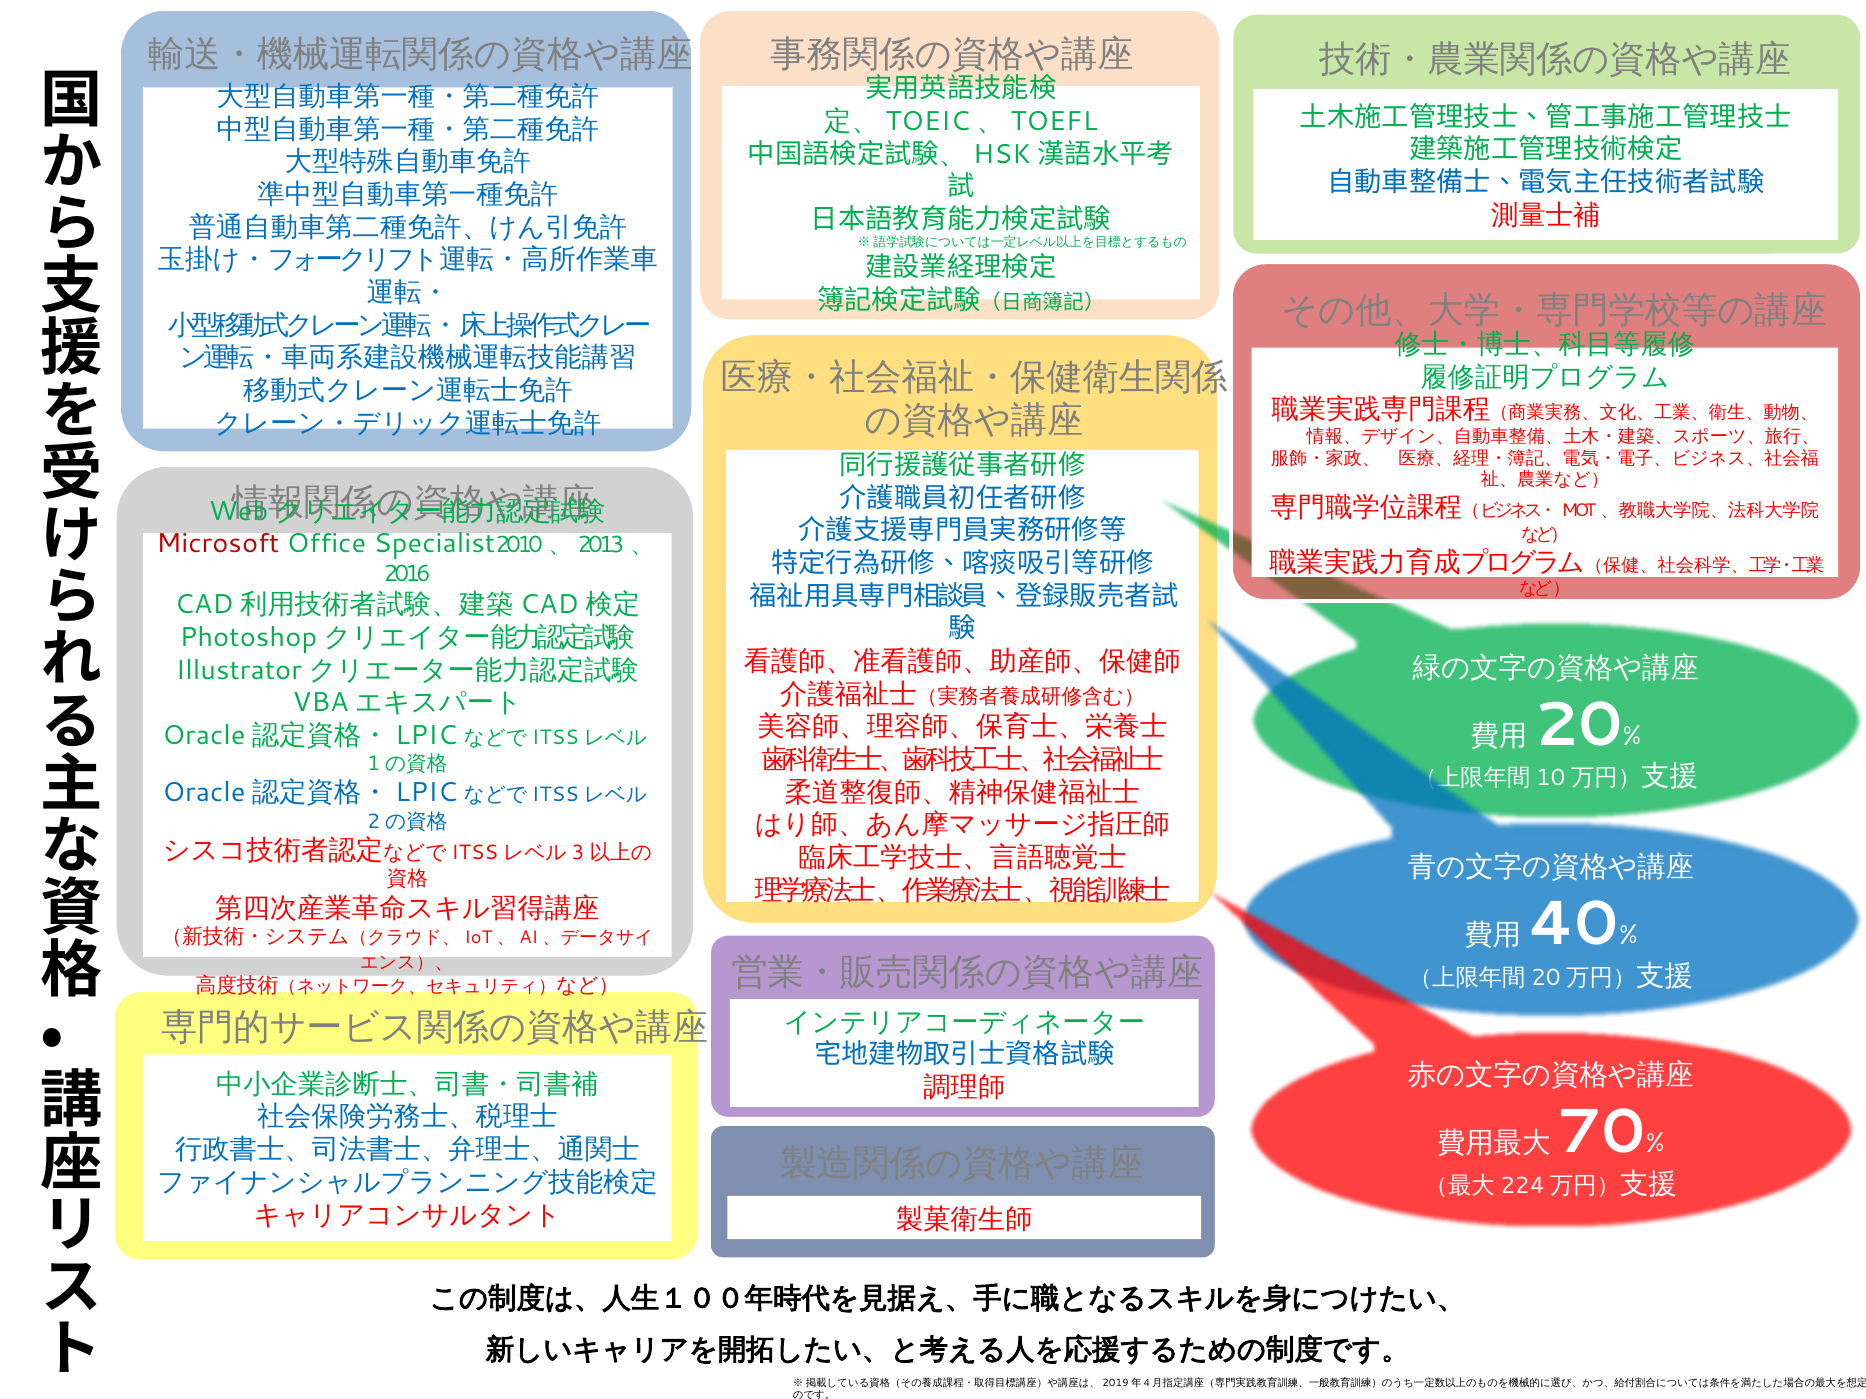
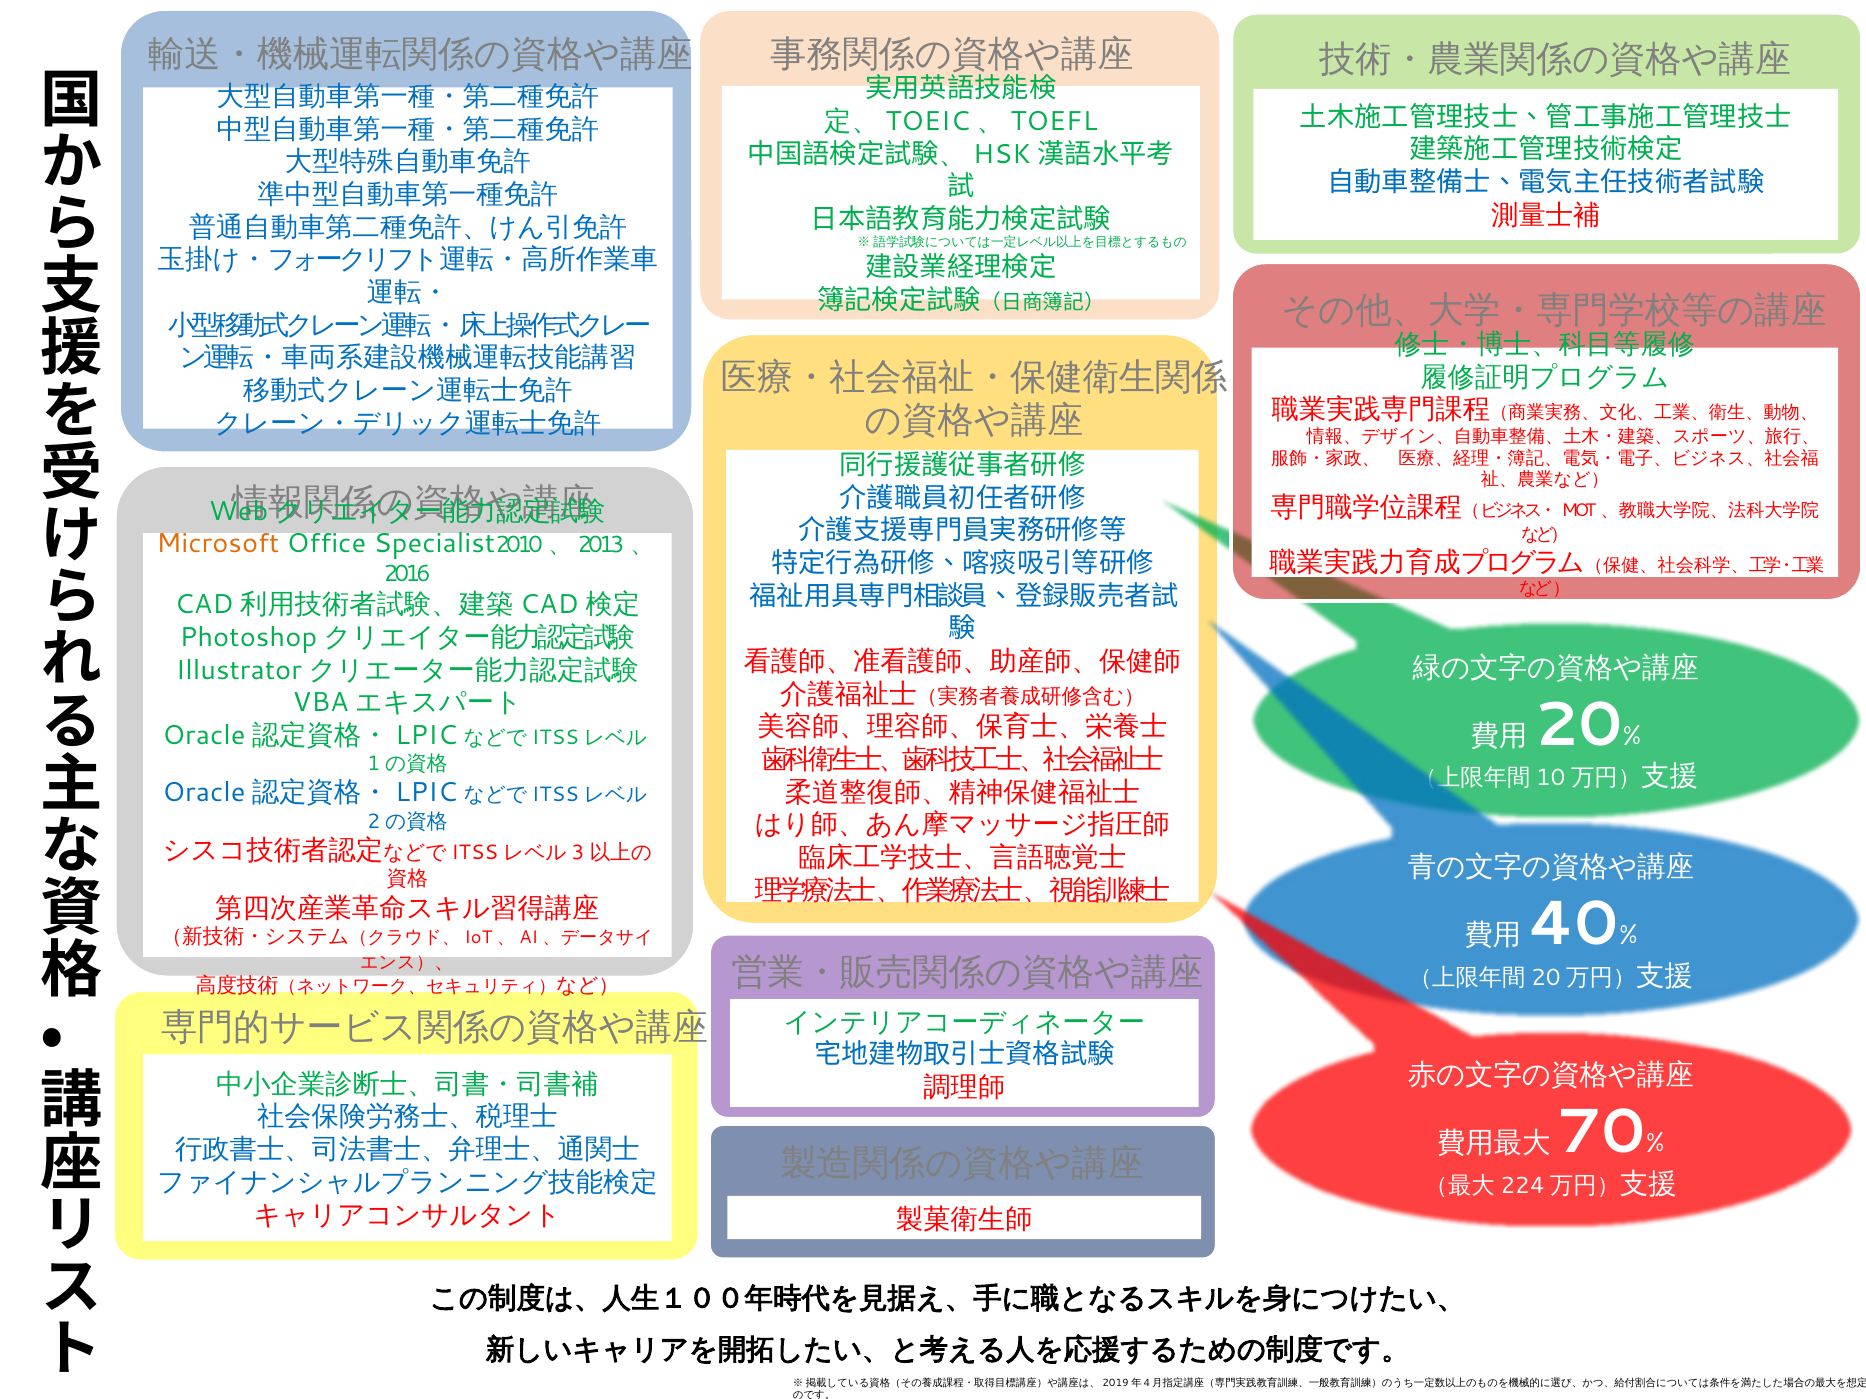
Microsoft colour: red -> orange
